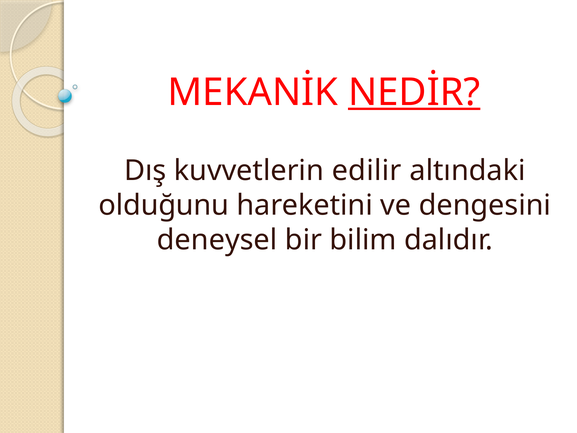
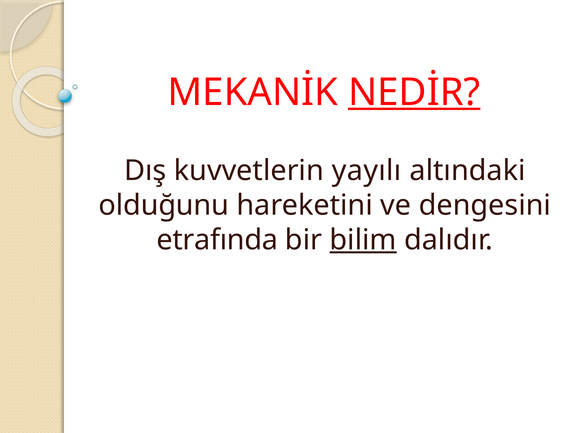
edilir: edilir -> yayılı
deneysel: deneysel -> etrafında
bilim underline: none -> present
